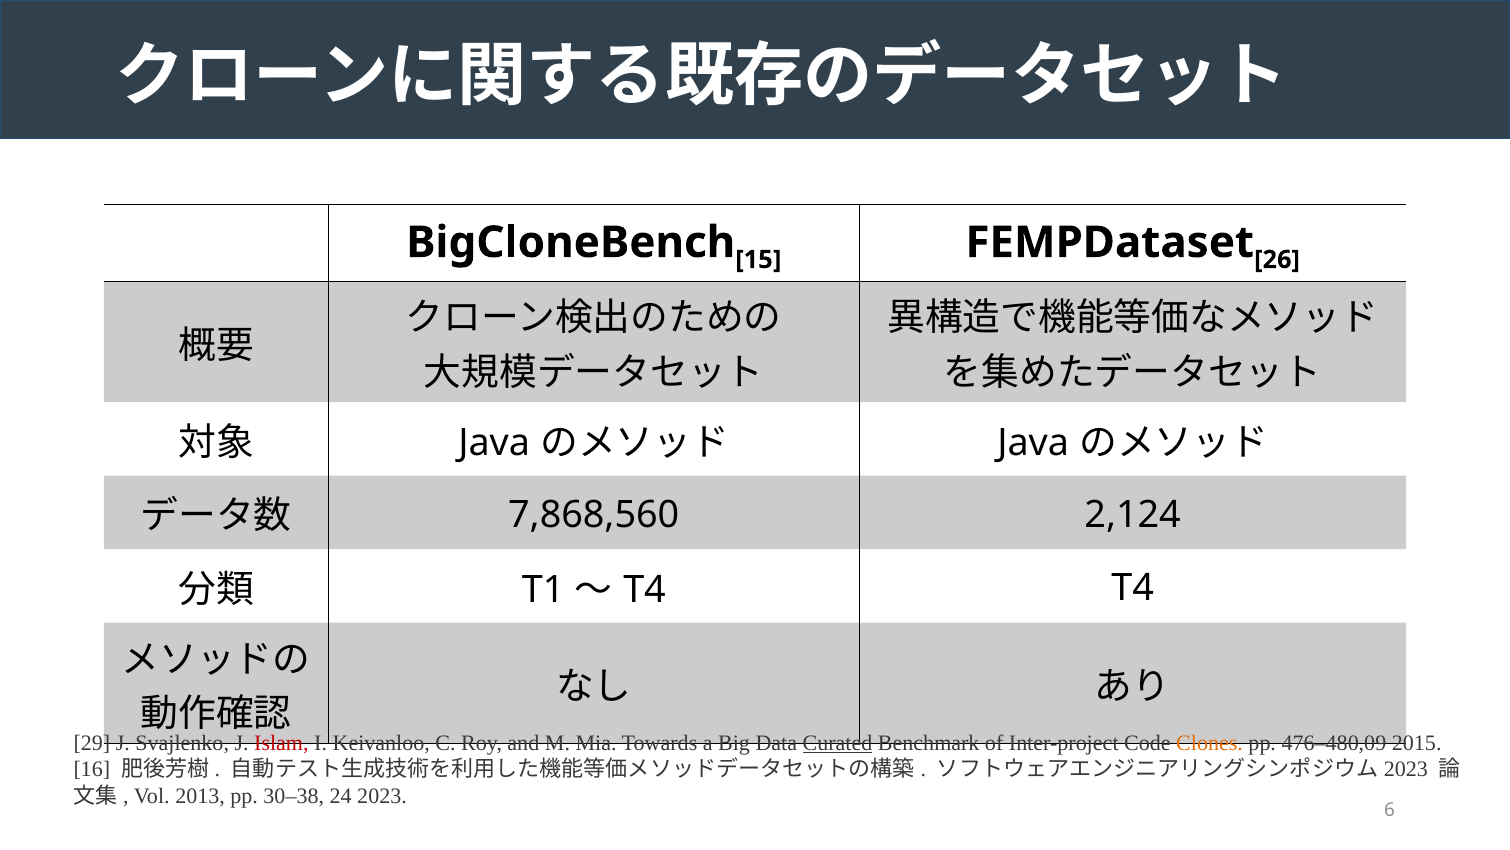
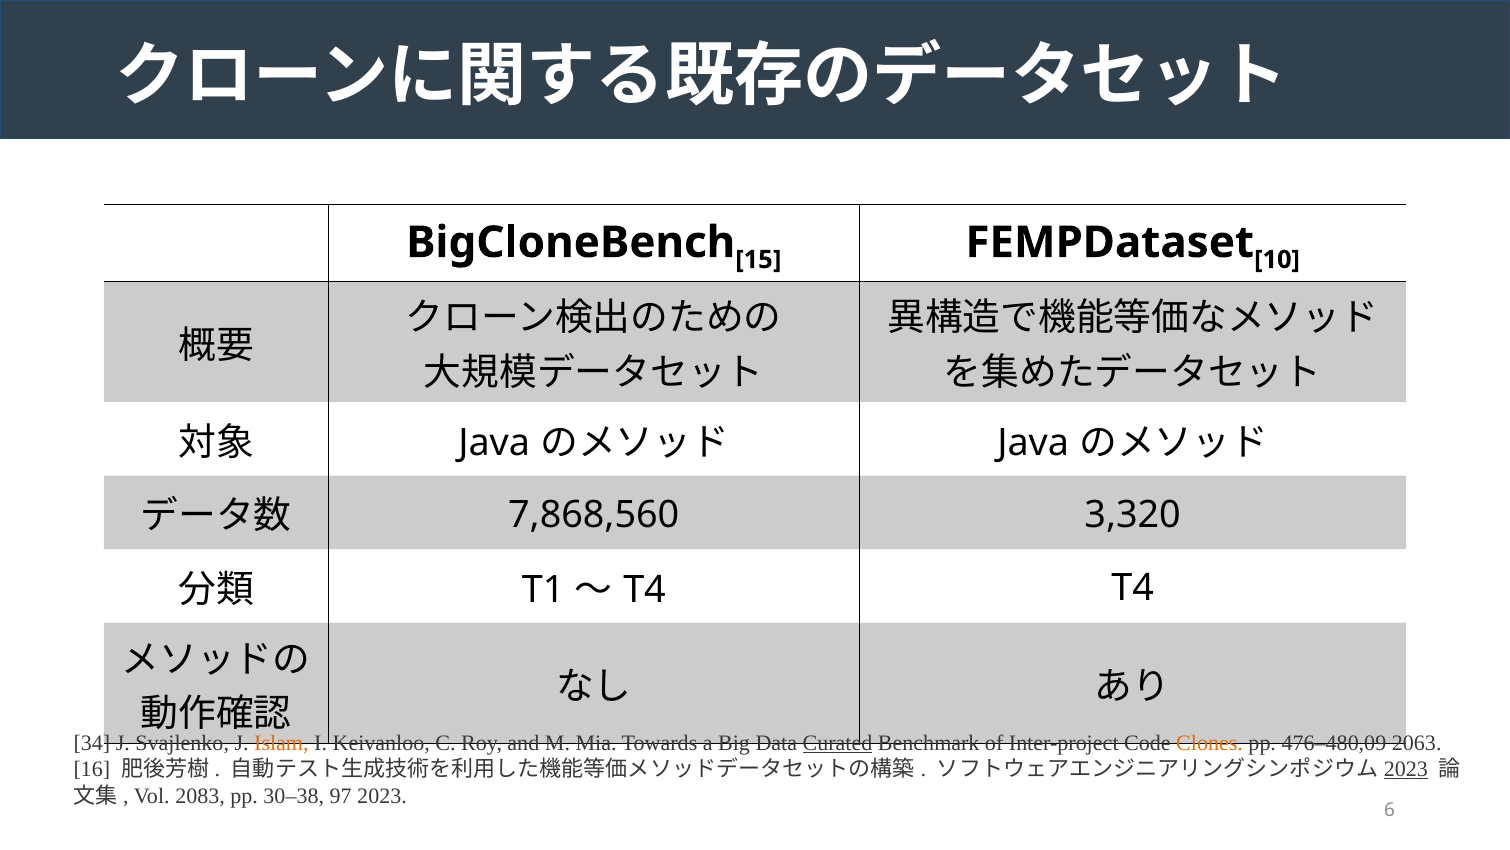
26: 26 -> 10
2,124: 2,124 -> 3,320
29: 29 -> 34
Islam colour: red -> orange
2015: 2015 -> 2063
2023 at (1406, 769) underline: none -> present
2013: 2013 -> 2083
24: 24 -> 97
